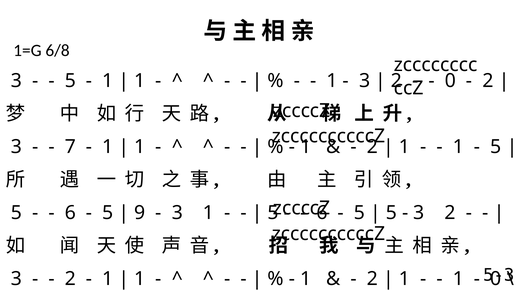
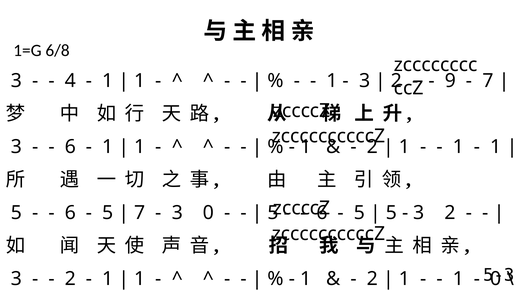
5 at (70, 81): 5 -> 4
0 at (450, 81): 0 -> 9
2 at (488, 81): 2 -> 7
7 at (70, 147): 7 -> 6
5 at (496, 147): 5 -> 1
9 at (140, 213): 9 -> 7
3 1: 1 -> 0
